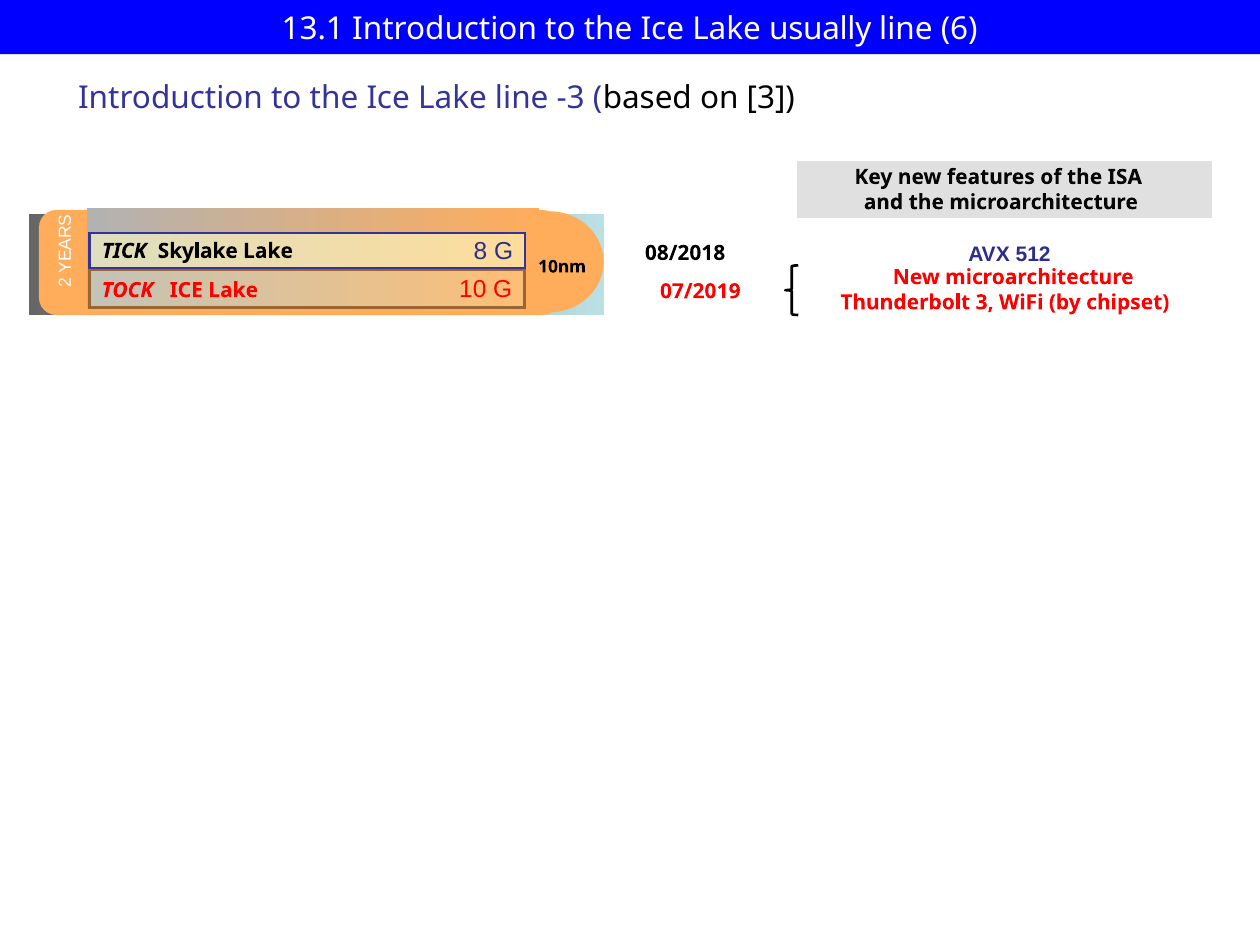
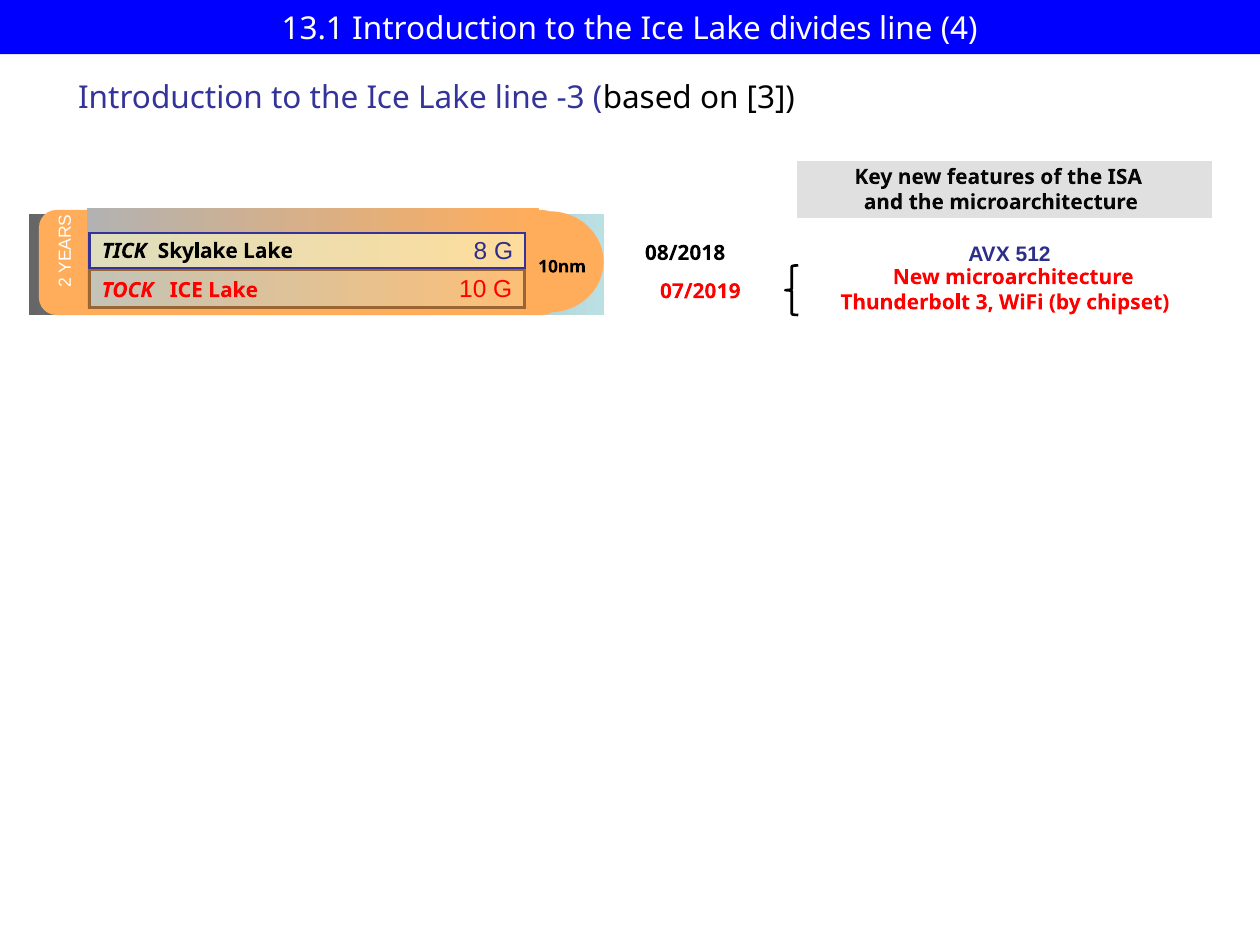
usually: usually -> divides
6: 6 -> 4
